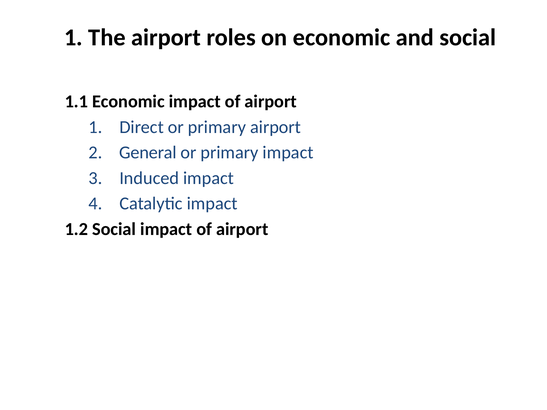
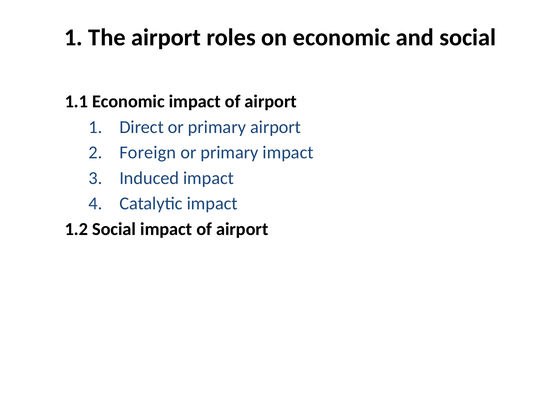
General: General -> Foreign
